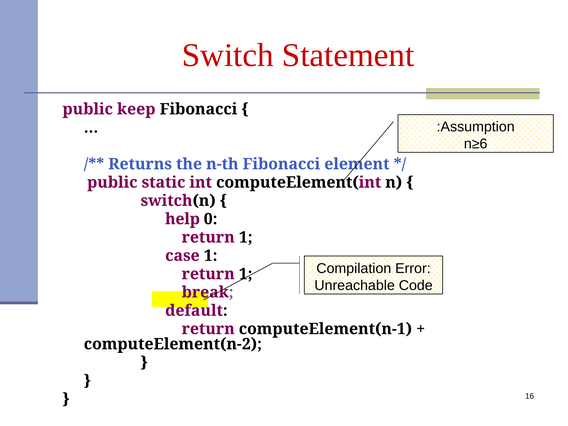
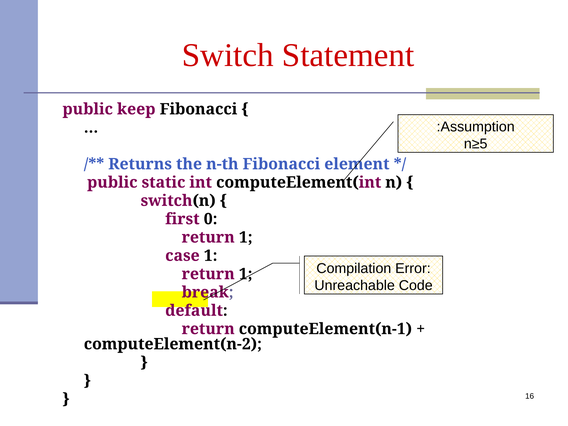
n≥6: n≥6 -> n≥5
help: help -> first
